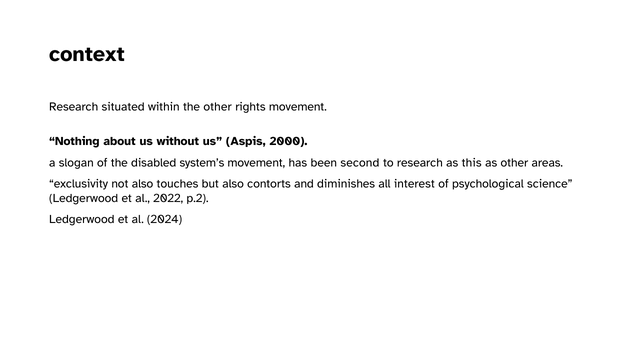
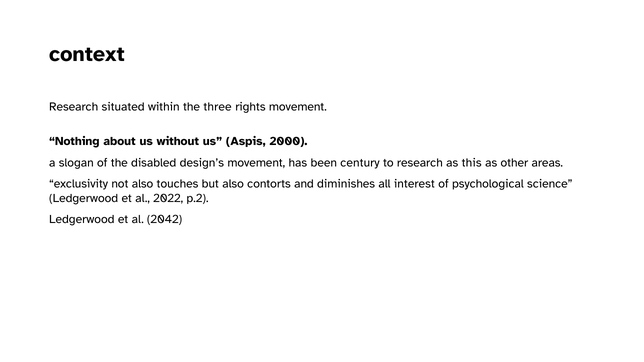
the other: other -> three
system’s: system’s -> design’s
second: second -> century
2024: 2024 -> 2042
